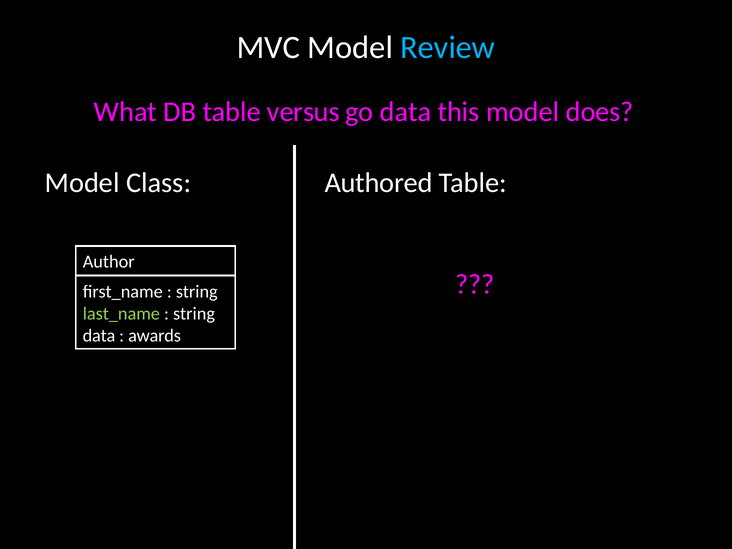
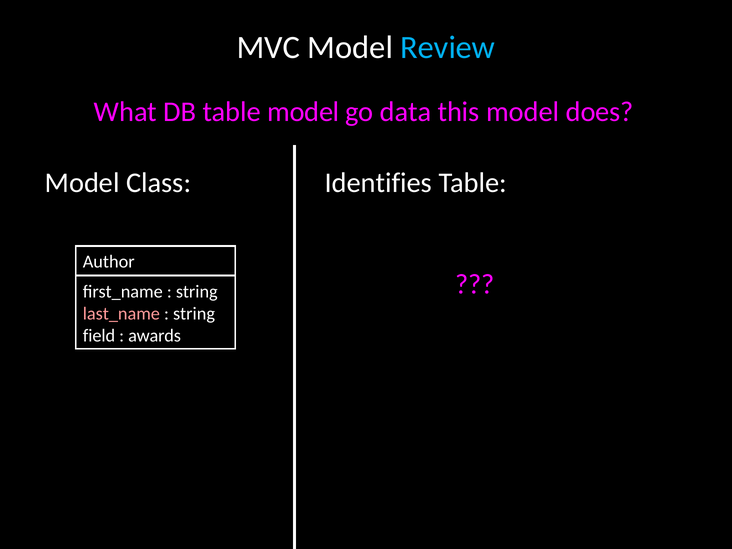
table versus: versus -> model
Authored: Authored -> Identifies
last_name colour: light green -> pink
data at (99, 336): data -> field
